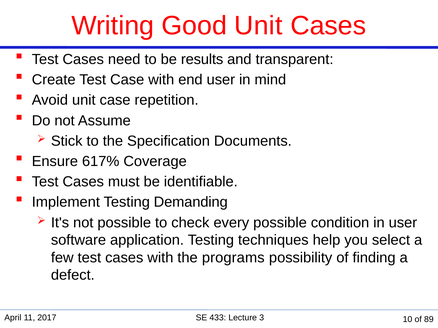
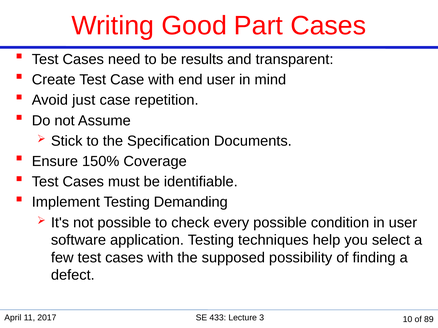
Good Unit: Unit -> Part
Avoid unit: unit -> just
617%: 617% -> 150%
programs: programs -> supposed
